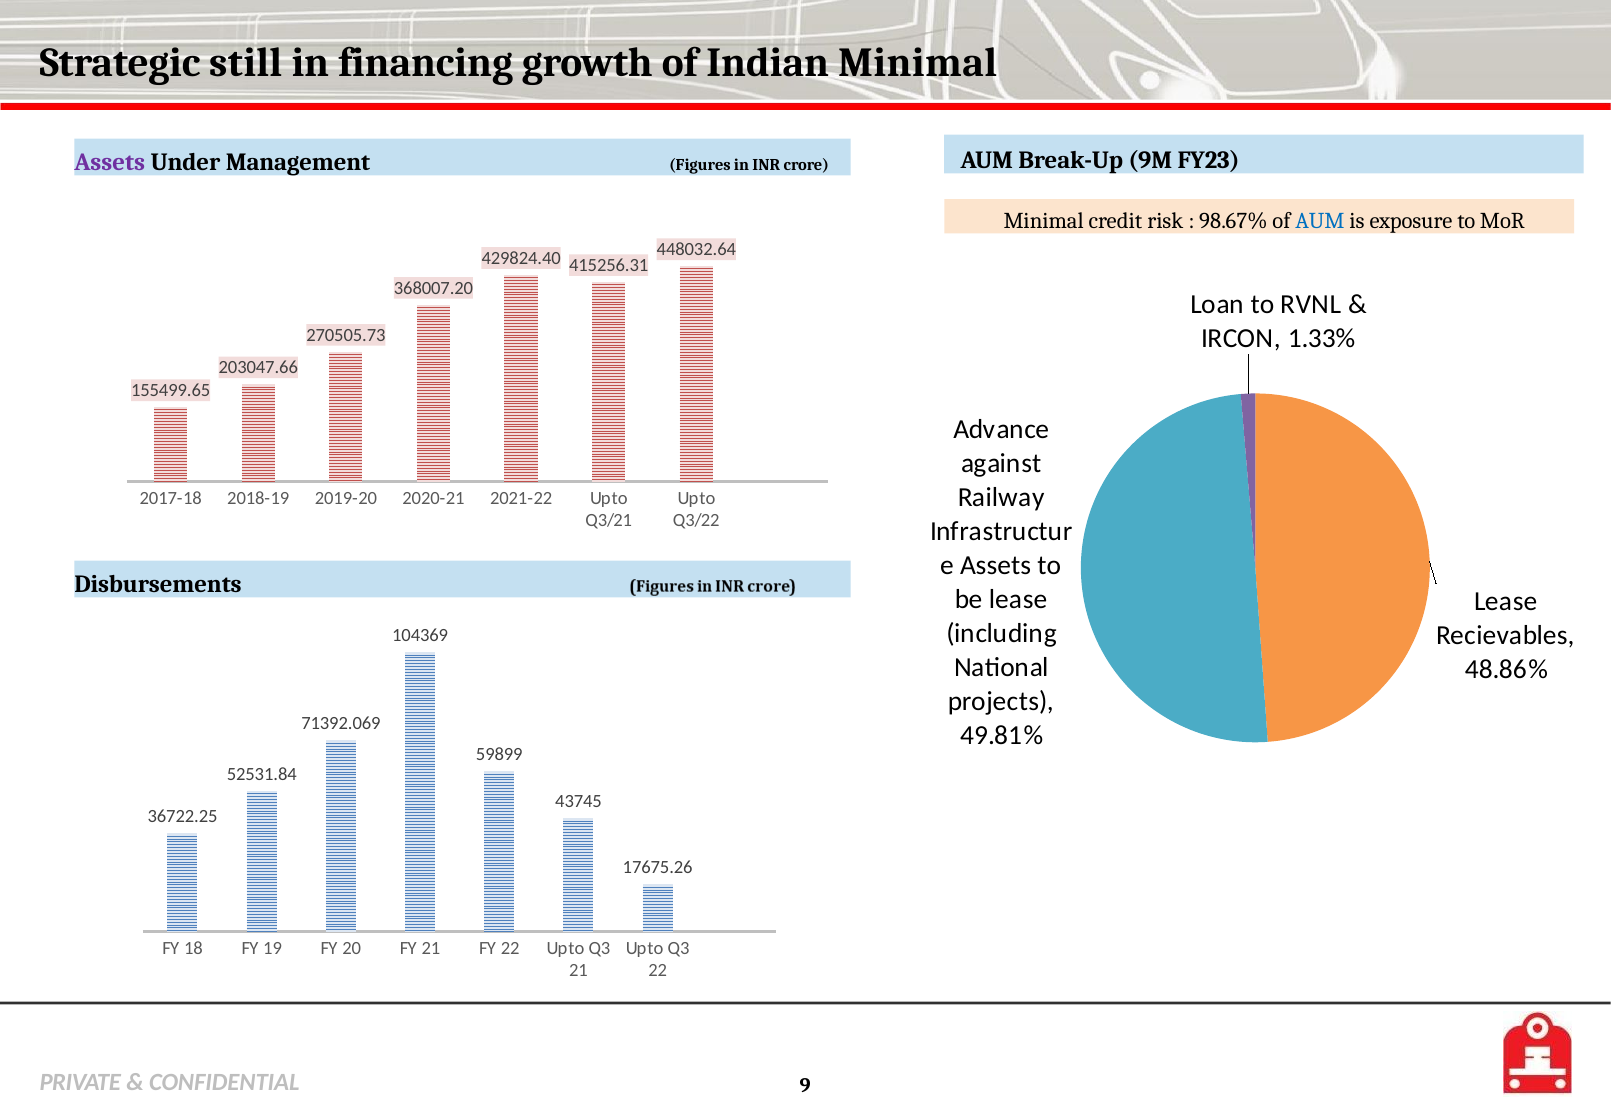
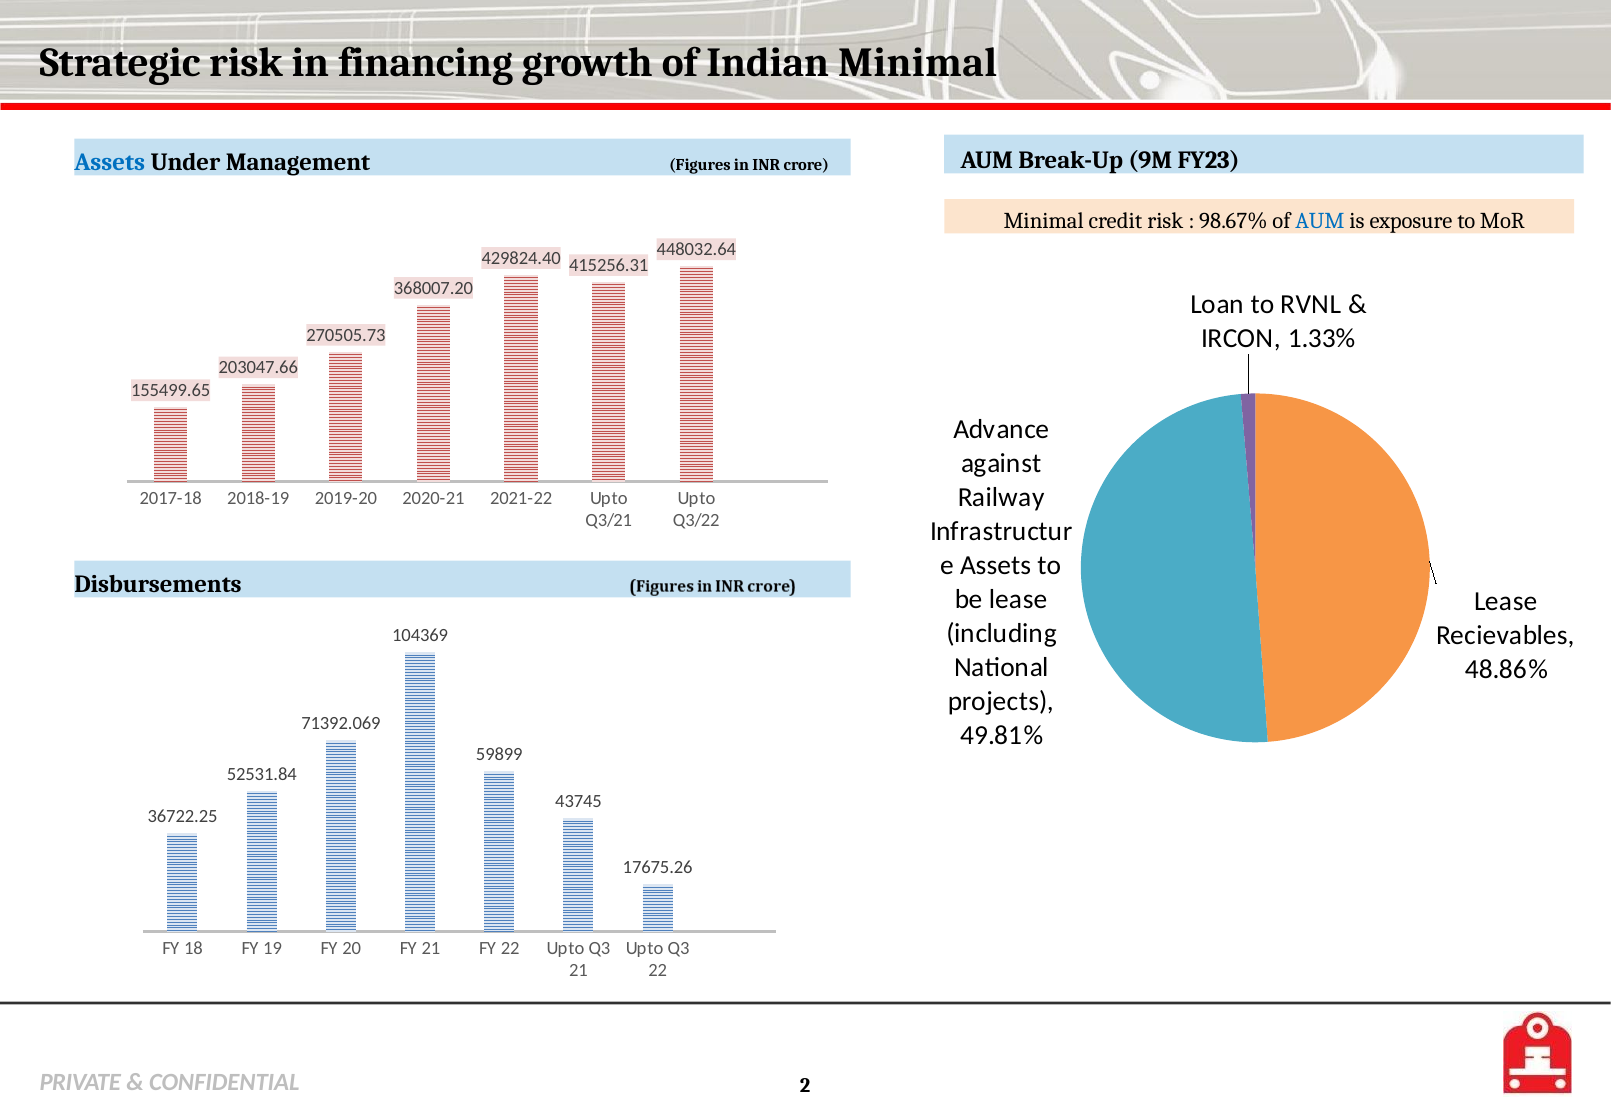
Strategic still: still -> risk
Assets at (110, 162) colour: purple -> blue
9: 9 -> 2
